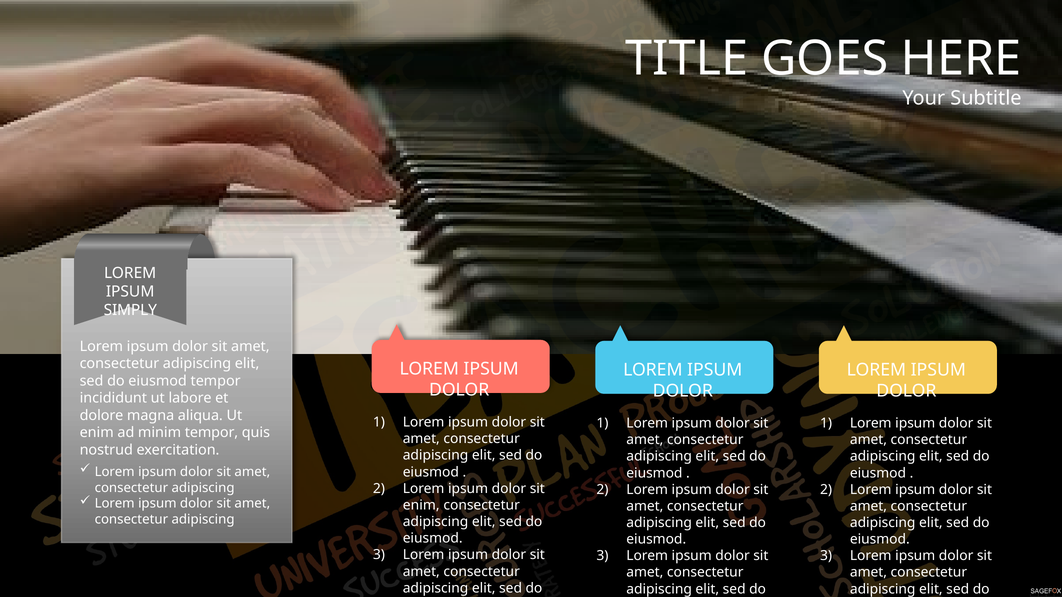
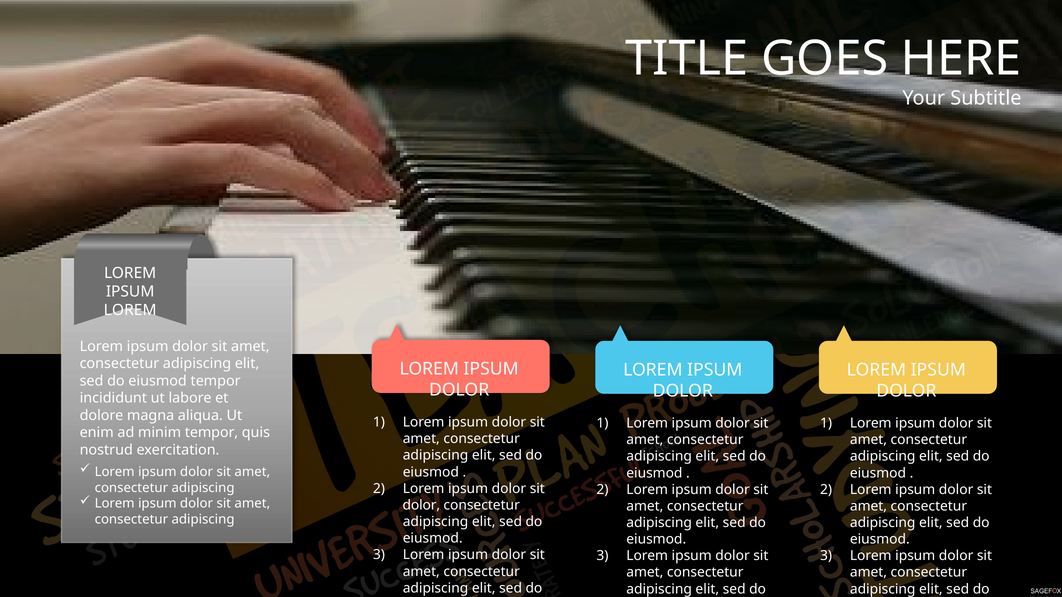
SIMPLY at (130, 311): SIMPLY -> LOREM
enim at (421, 505): enim -> dolor
